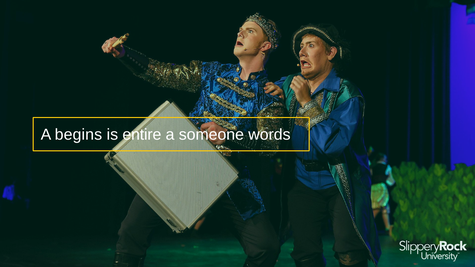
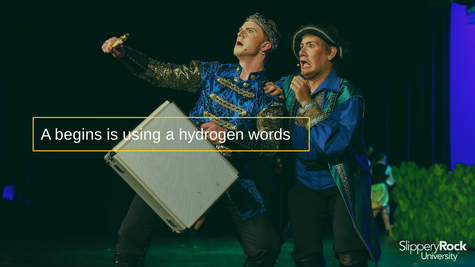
entire: entire -> using
someone: someone -> hydrogen
